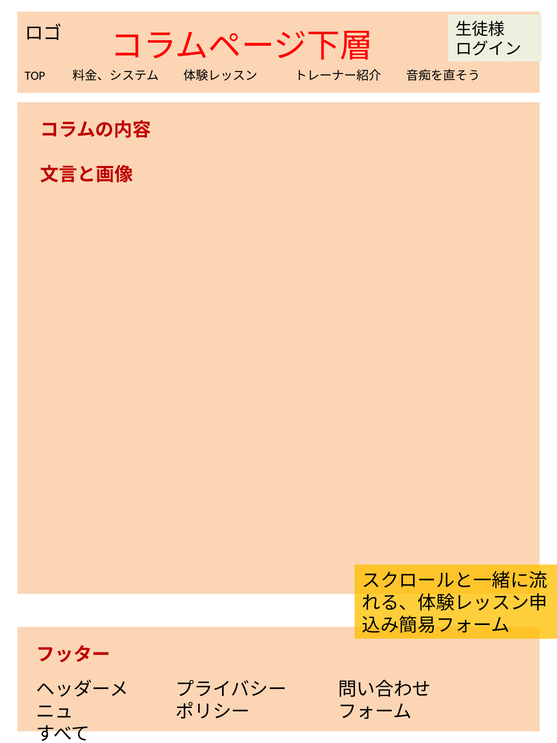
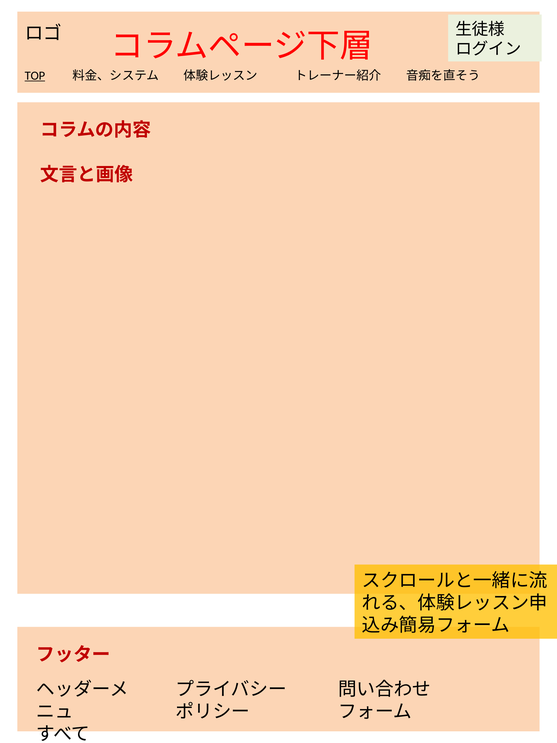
TOP underline: none -> present
